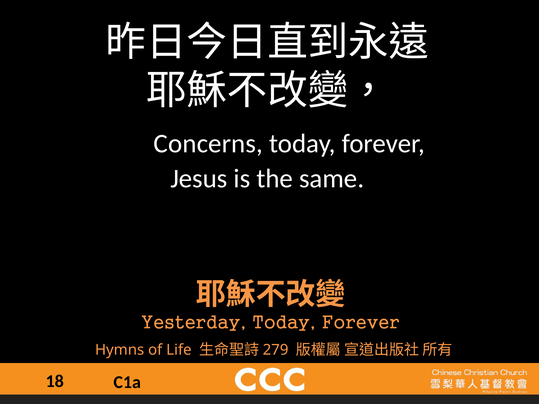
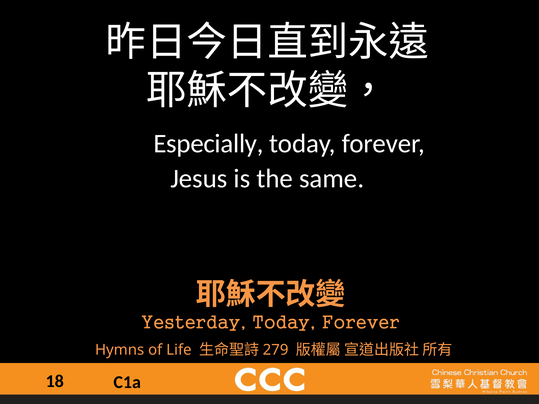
Concerns: Concerns -> Especially
